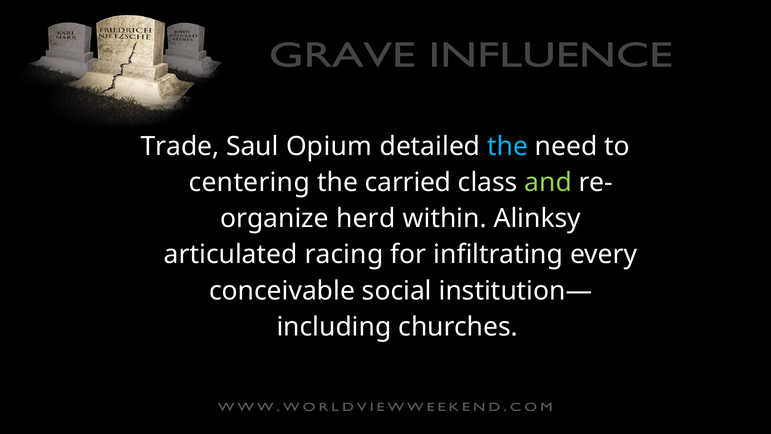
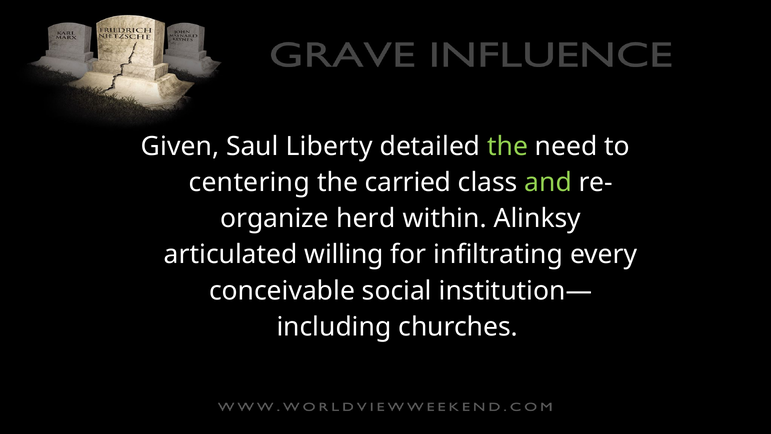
Trade: Trade -> Given
Opium: Opium -> Liberty
the at (508, 146) colour: light blue -> light green
racing: racing -> willing
